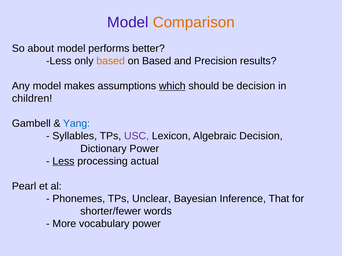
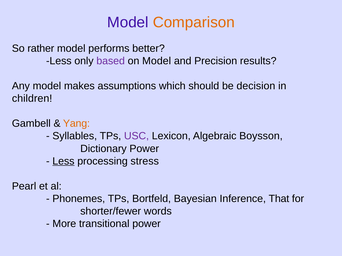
about: about -> rather
based at (111, 61) colour: orange -> purple
on Based: Based -> Model
which underline: present -> none
Yang colour: blue -> orange
Algebraic Decision: Decision -> Boysson
actual: actual -> stress
Unclear: Unclear -> Bortfeld
vocabulary: vocabulary -> transitional
